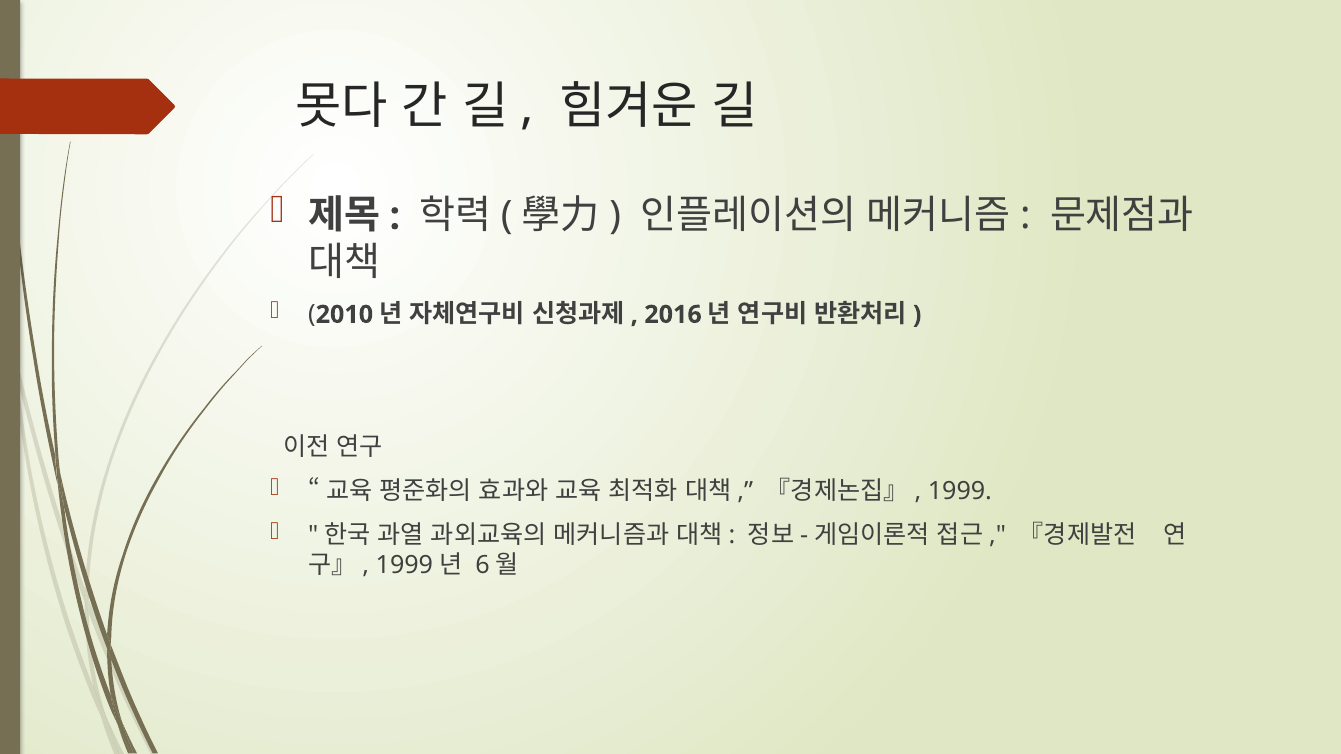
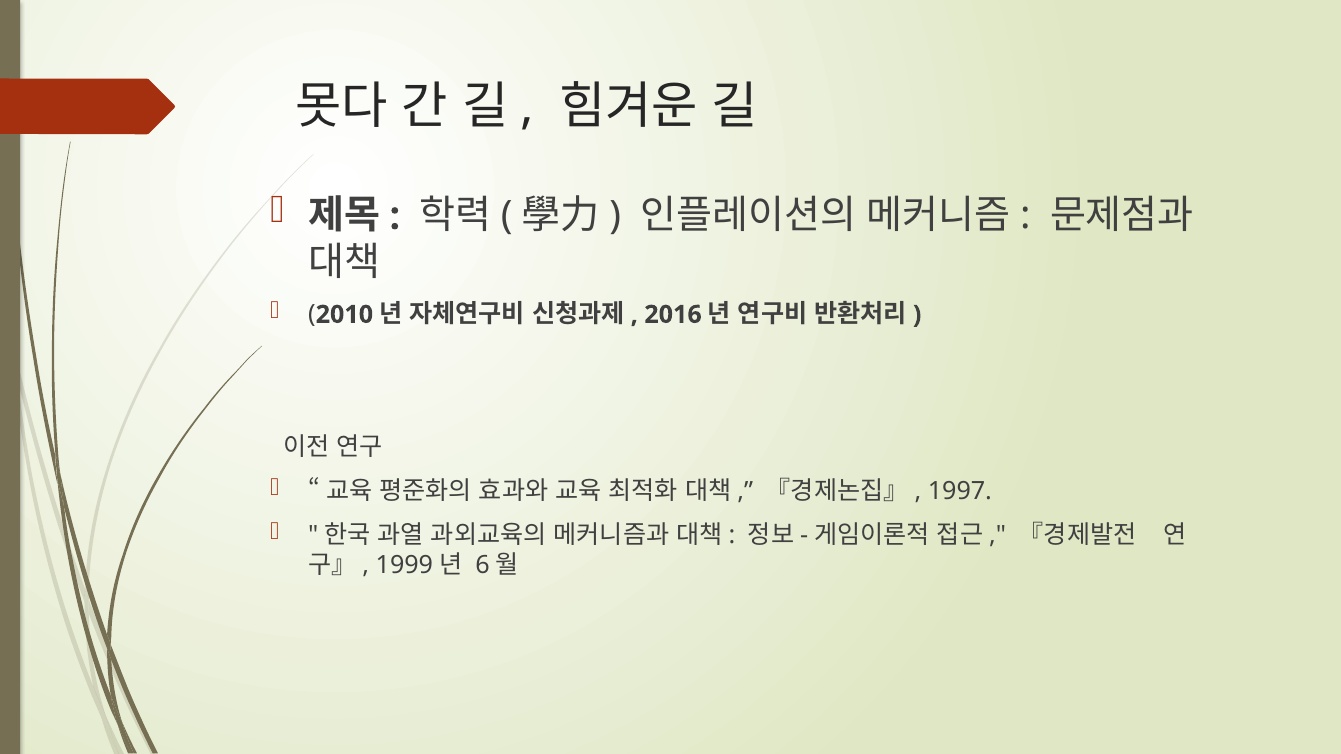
1999: 1999 -> 1997
